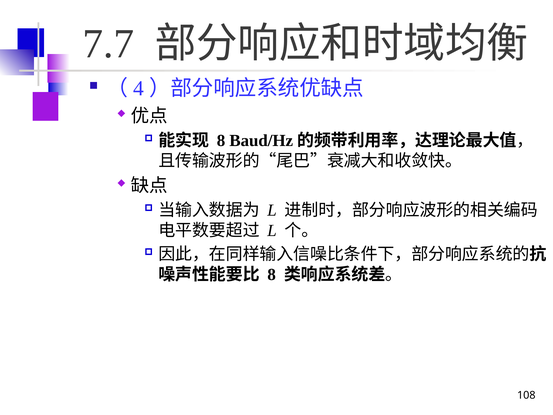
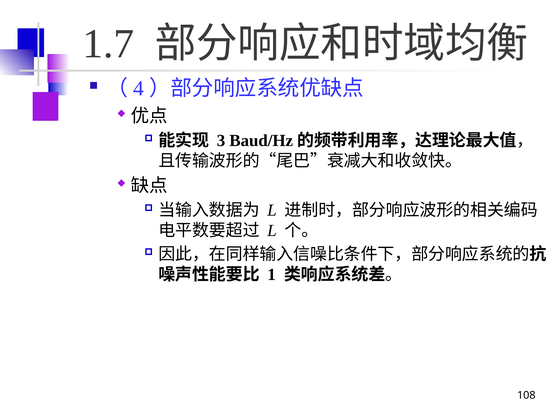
7.7: 7.7 -> 1.7
8 at (221, 140): 8 -> 3
8 at (272, 274): 8 -> 1
